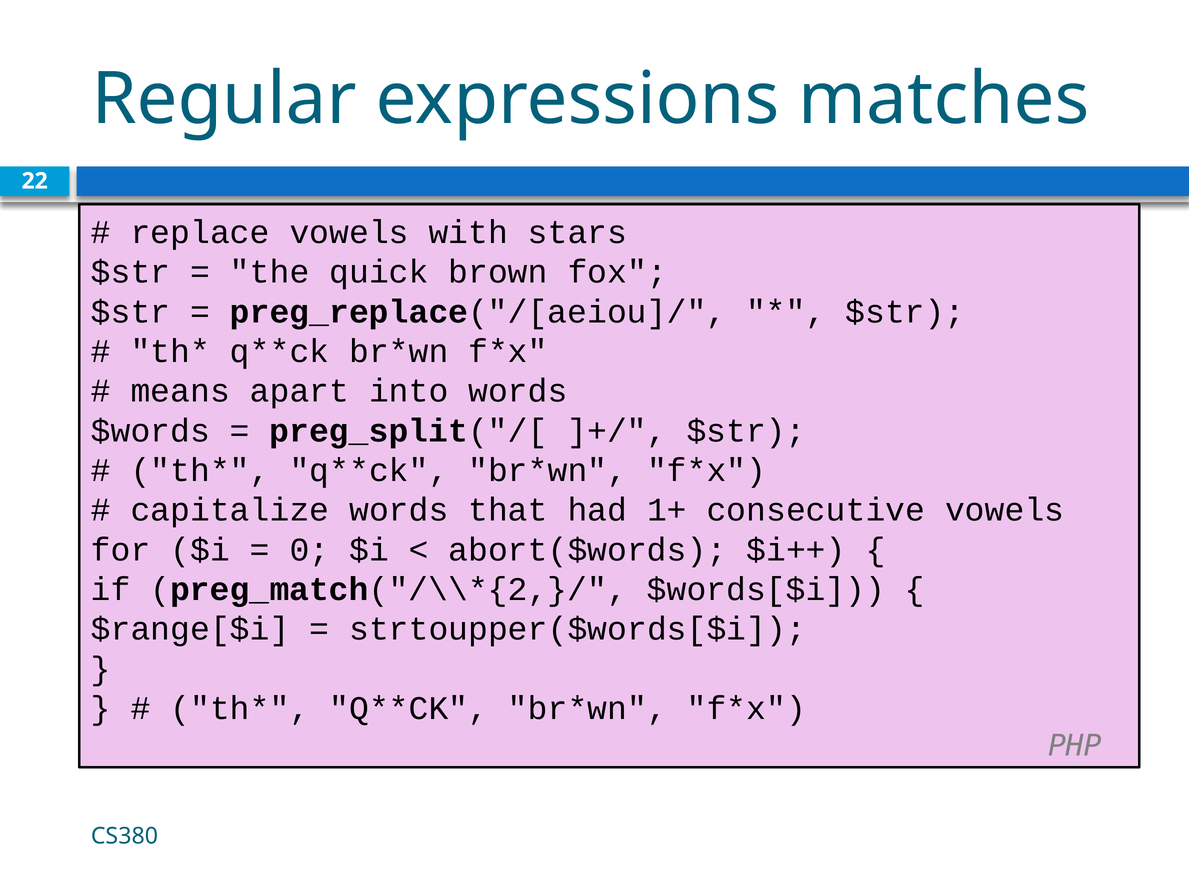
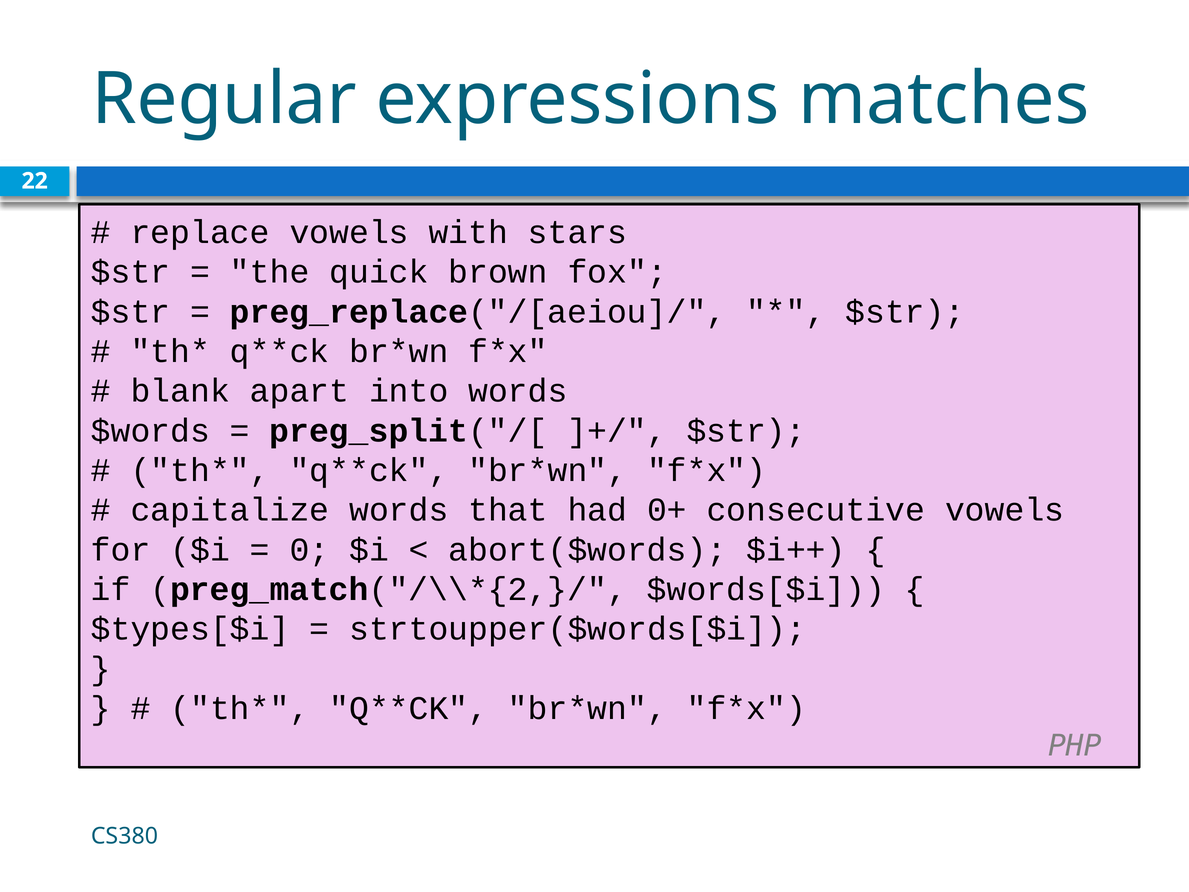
means: means -> blank
1+: 1+ -> 0+
$range[$i: $range[$i -> $types[$i
